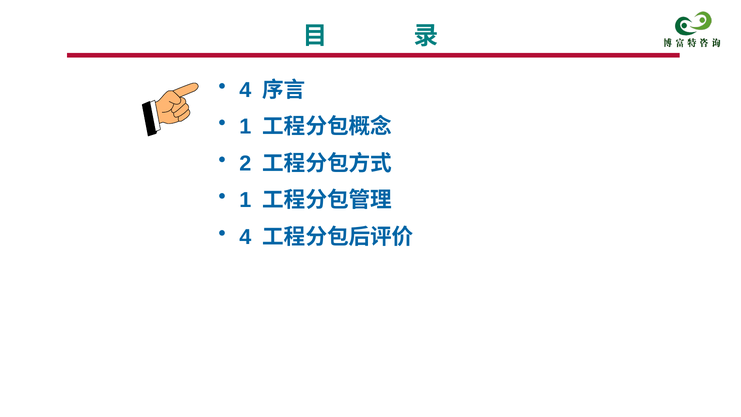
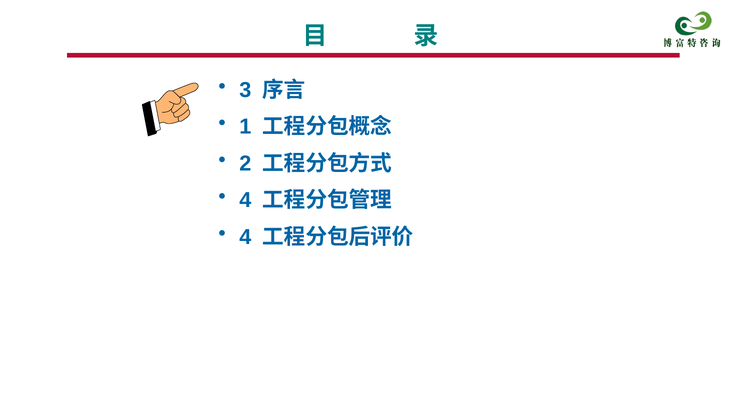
4 at (245, 90): 4 -> 3
1 at (245, 200): 1 -> 4
